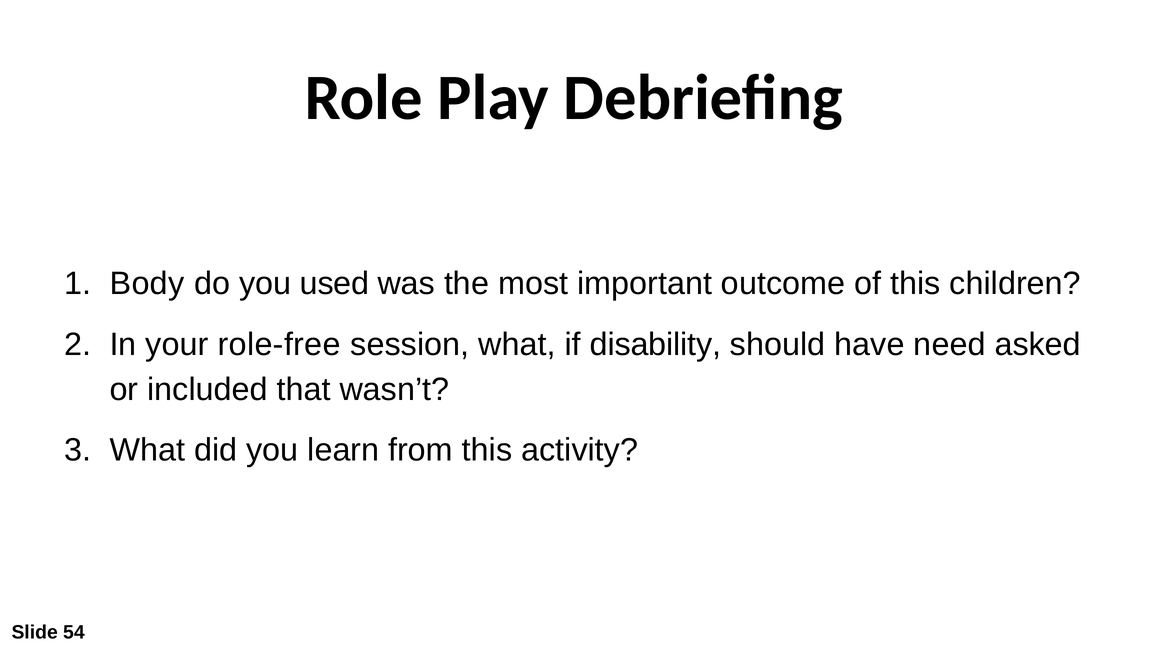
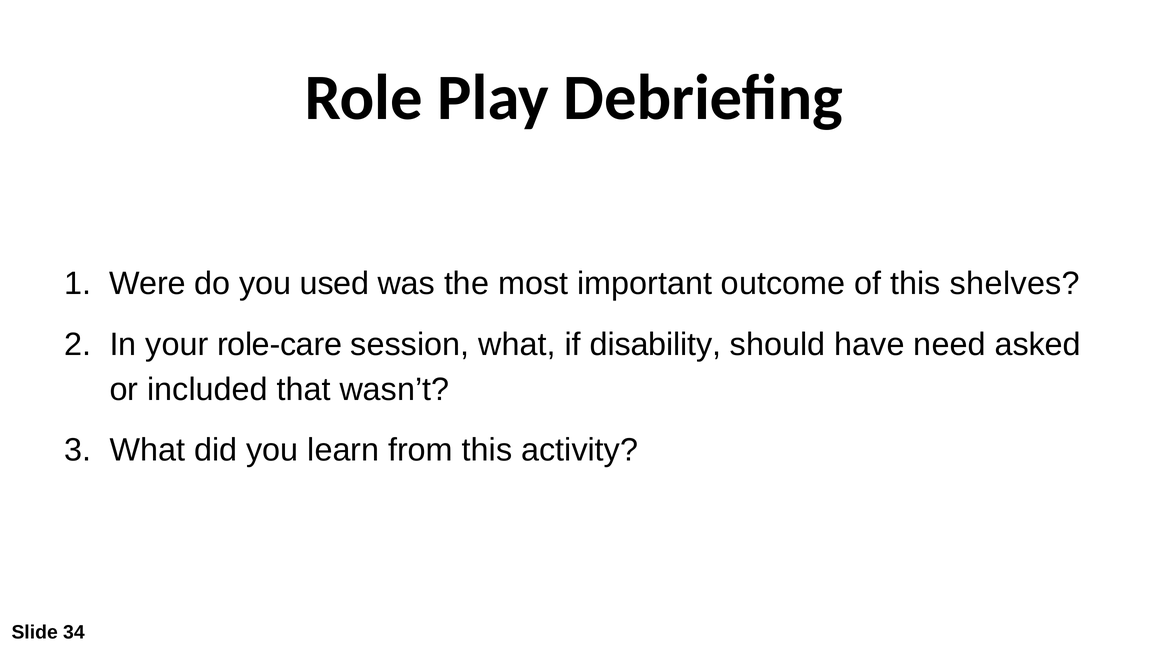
Body: Body -> Were
children: children -> shelves
role-free: role-free -> role-care
54: 54 -> 34
